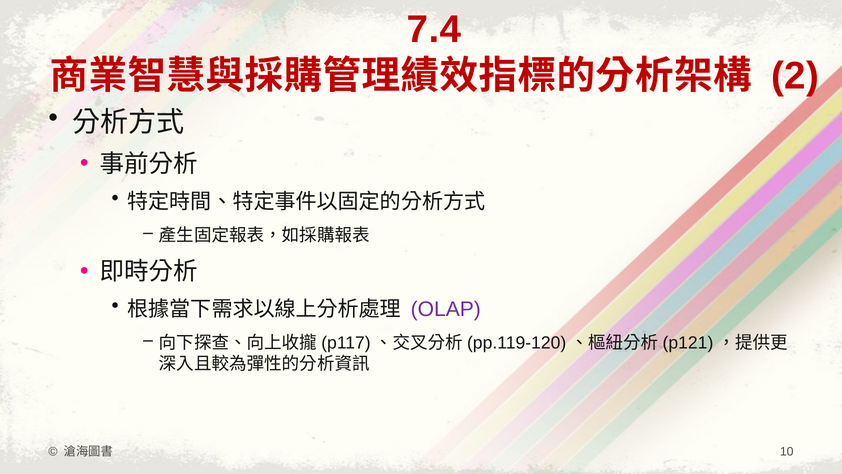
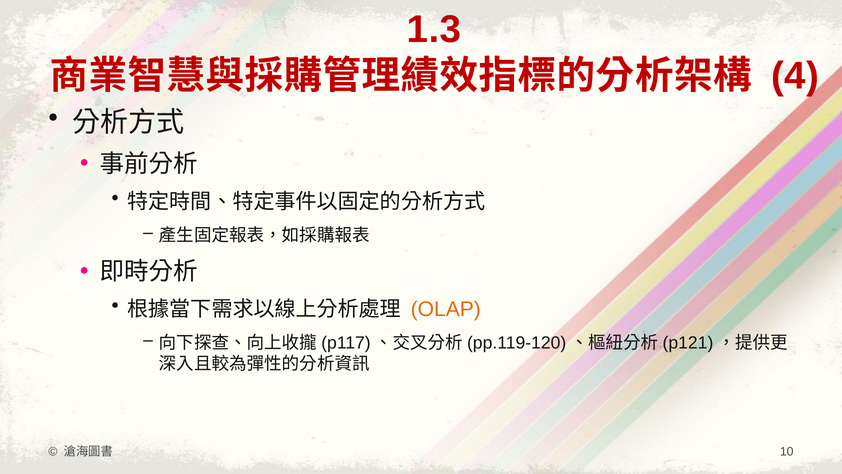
7.4: 7.4 -> 1.3
2: 2 -> 4
OLAP colour: purple -> orange
